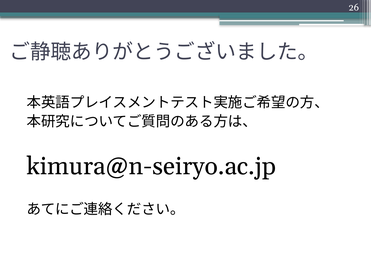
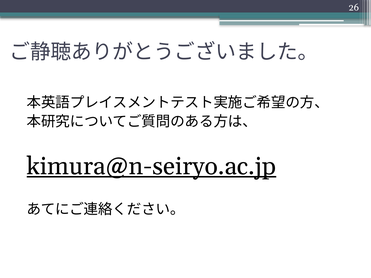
kimura@n-seiryo.ac.jp underline: none -> present
